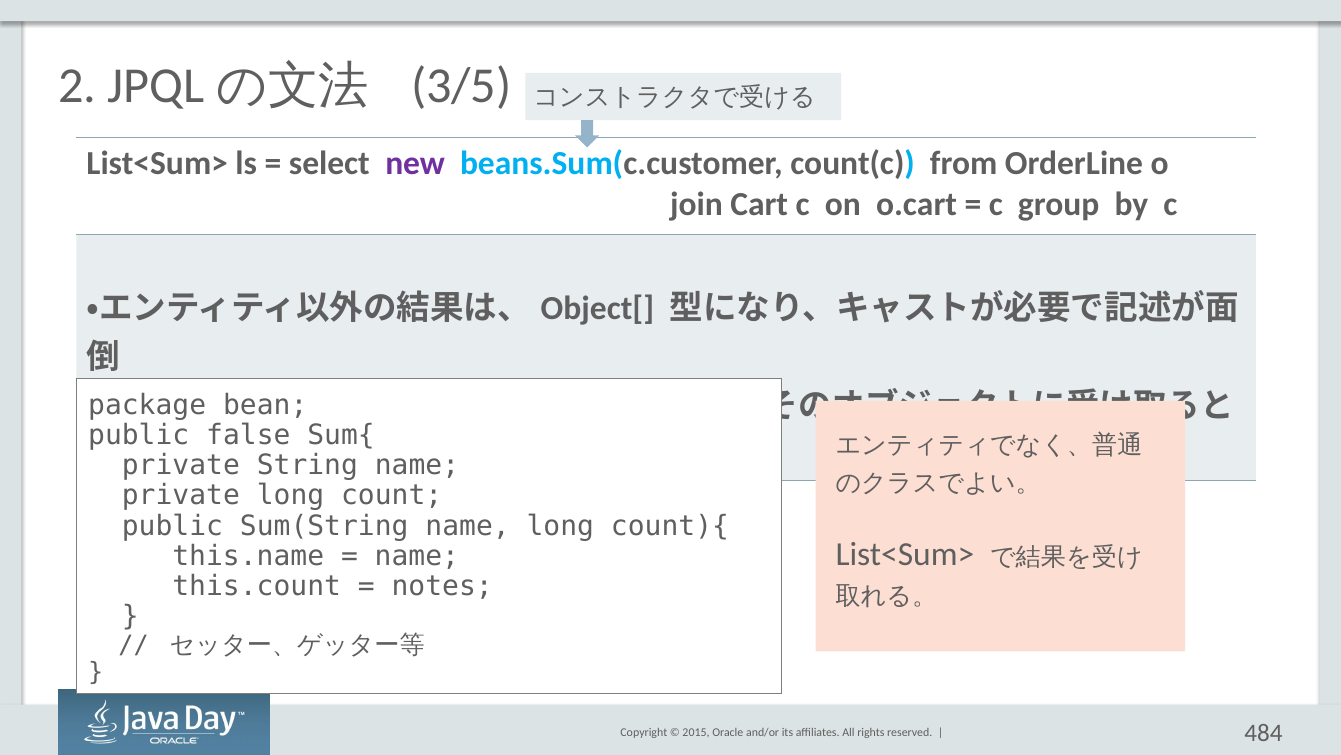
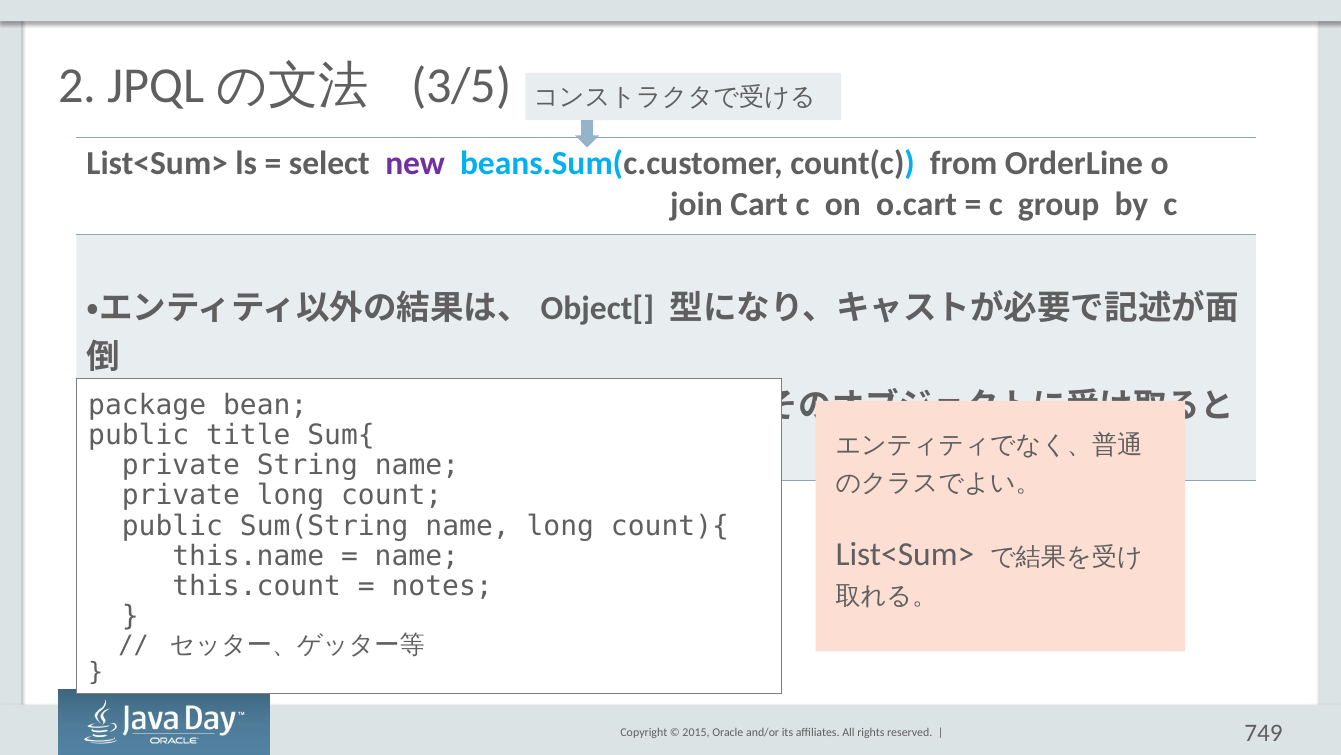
false: false -> title
484: 484 -> 749
